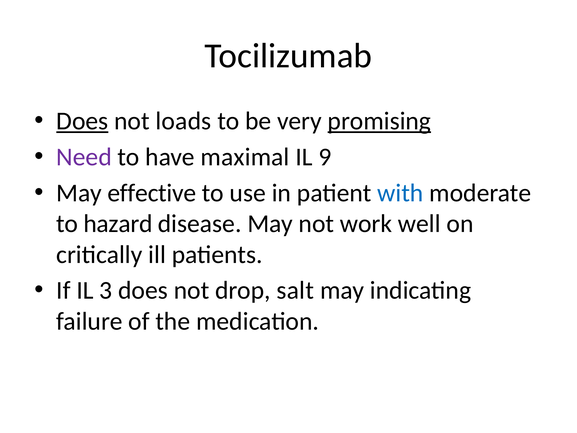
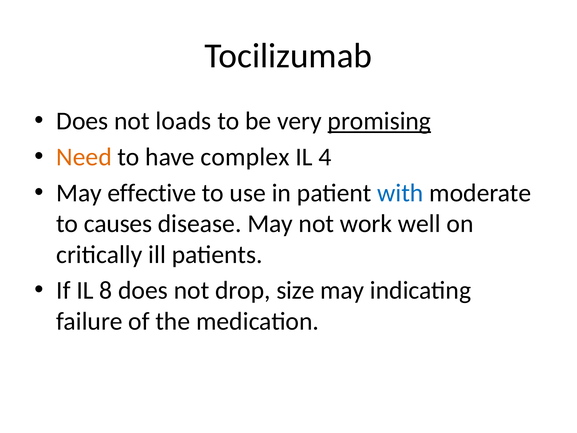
Does at (82, 121) underline: present -> none
Need colour: purple -> orange
maximal: maximal -> complex
9: 9 -> 4
hazard: hazard -> causes
3: 3 -> 8
salt: salt -> size
